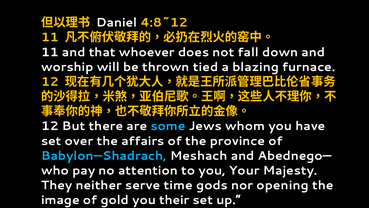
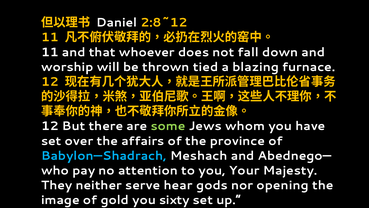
4:8~12: 4:8~12 -> 2:8~12
some colour: light blue -> light green
time: time -> hear
their: their -> sixty
